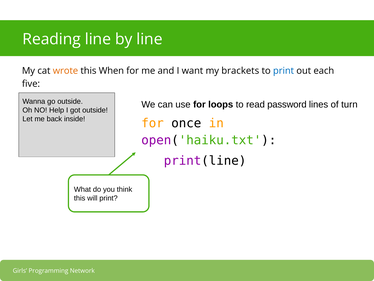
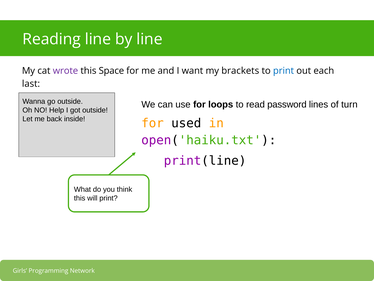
wrote colour: orange -> purple
When: When -> Space
five: five -> last
once: once -> used
